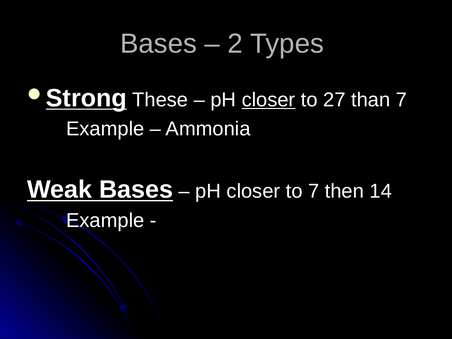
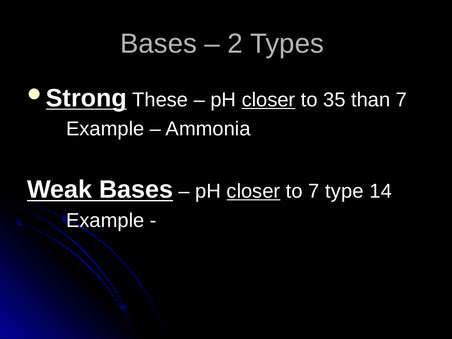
27: 27 -> 35
closer at (253, 191) underline: none -> present
then: then -> type
